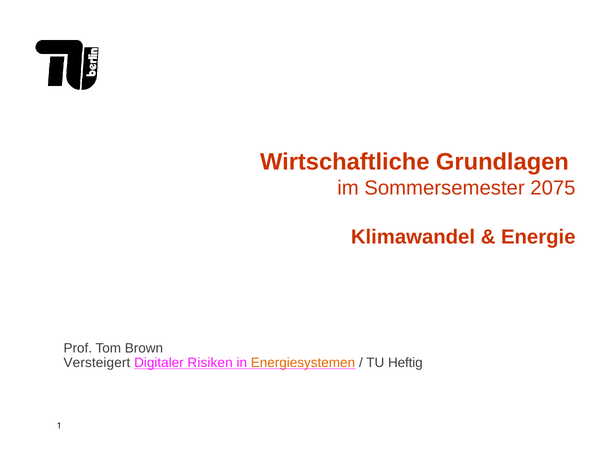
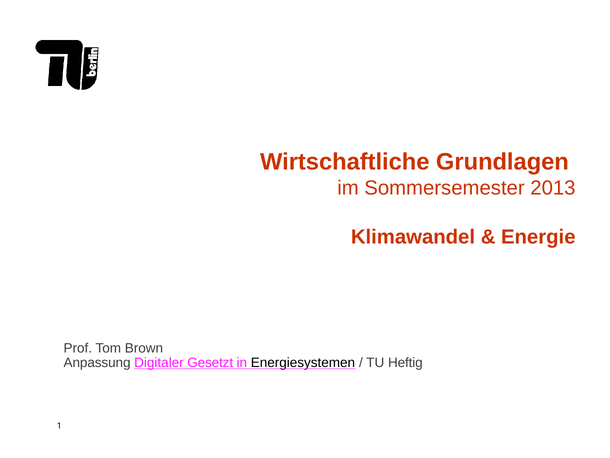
2075: 2075 -> 2013
Versteigert: Versteigert -> Anpassung
Risiken: Risiken -> Gesetzt
Energiesystemen colour: orange -> black
